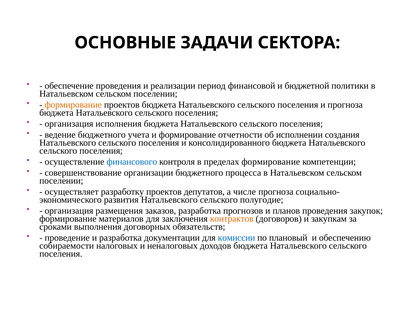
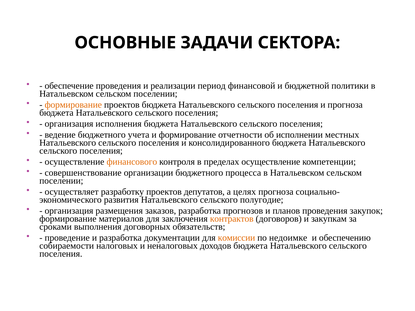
создания: создания -> местных
финансового colour: blue -> orange
пределах формирование: формирование -> осуществление
числе: числе -> целях
комиссии colour: blue -> orange
плановый: плановый -> недоимке
